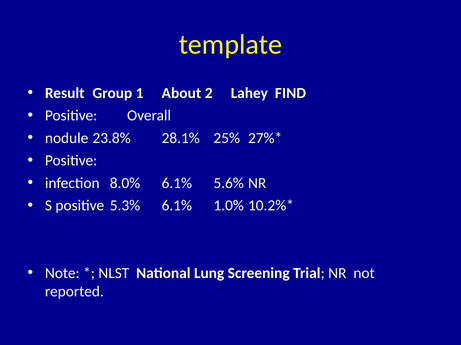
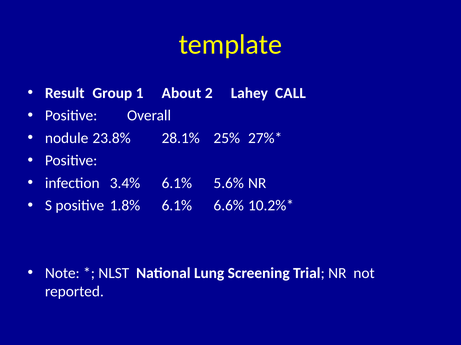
FIND: FIND -> CALL
8.0%: 8.0% -> 3.4%
5.3%: 5.3% -> 1.8%
1.0%: 1.0% -> 6.6%
